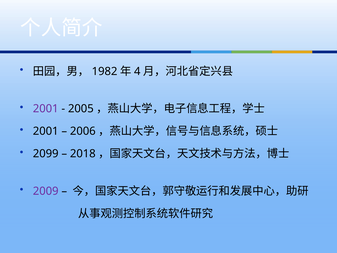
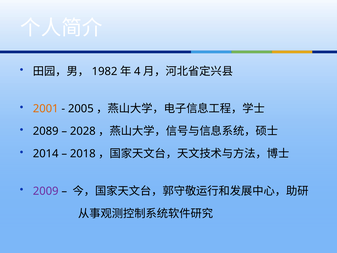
2001 at (46, 109) colour: purple -> orange
2001 at (46, 131): 2001 -> 2089
2006: 2006 -> 2028
2099: 2099 -> 2014
